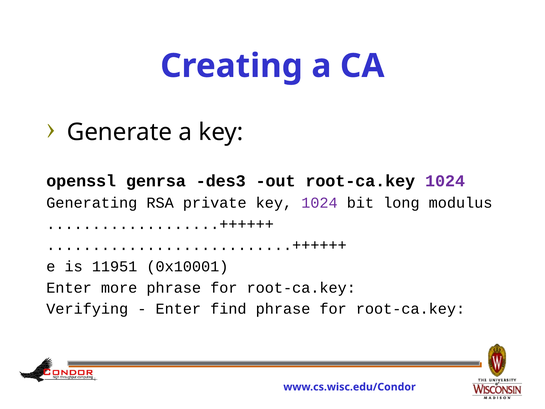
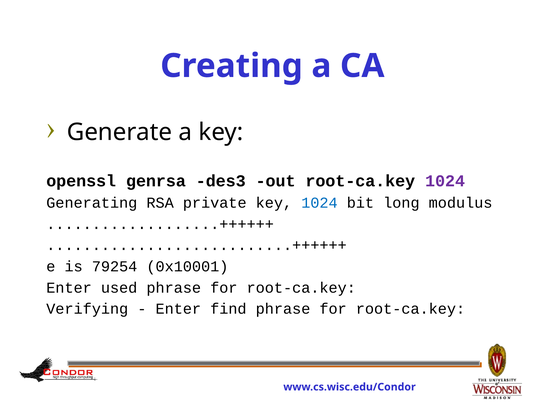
1024 at (319, 203) colour: purple -> blue
11951: 11951 -> 79254
more: more -> used
